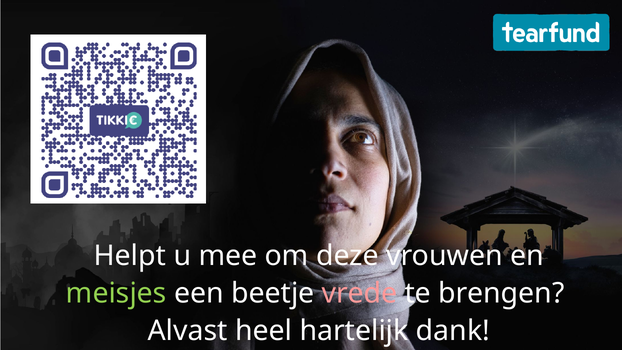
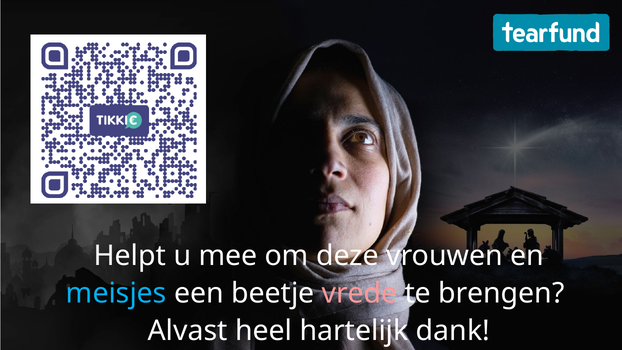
meisjes colour: light green -> light blue
